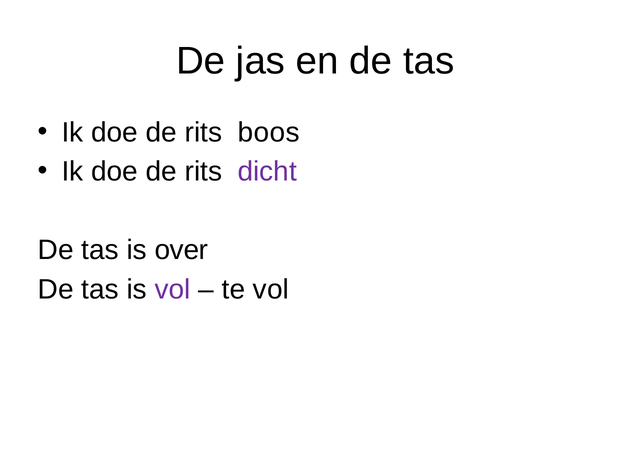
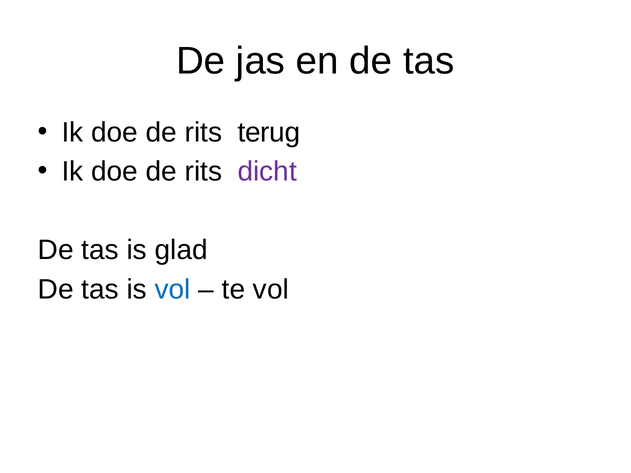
boos: boos -> terug
over: over -> glad
vol at (173, 289) colour: purple -> blue
